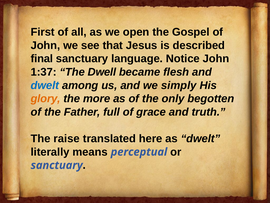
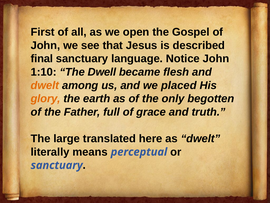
1:37: 1:37 -> 1:10
dwelt at (45, 85) colour: blue -> orange
simply: simply -> placed
more: more -> earth
raise: raise -> large
